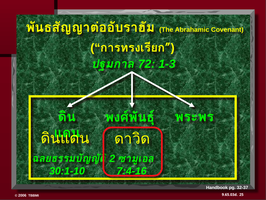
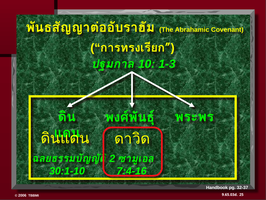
72: 72 -> 10
